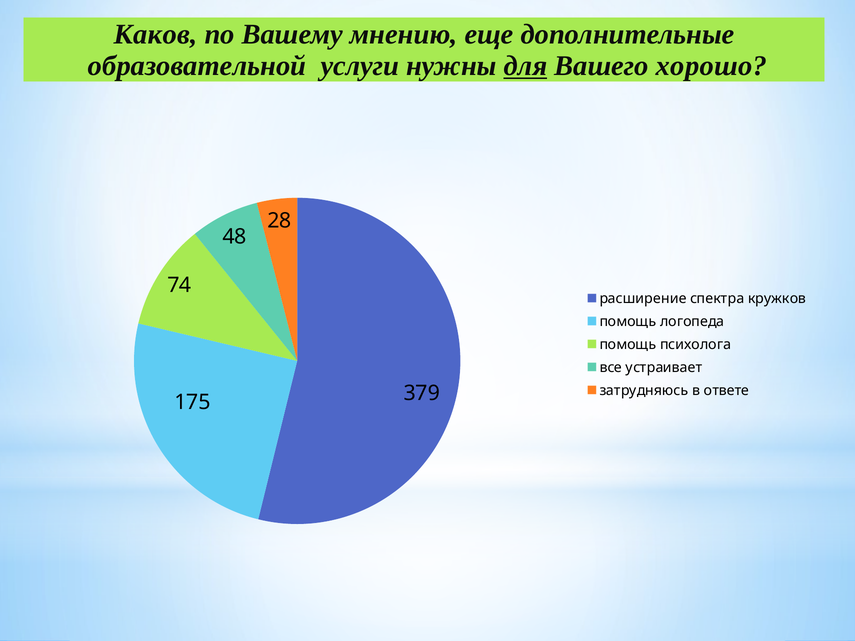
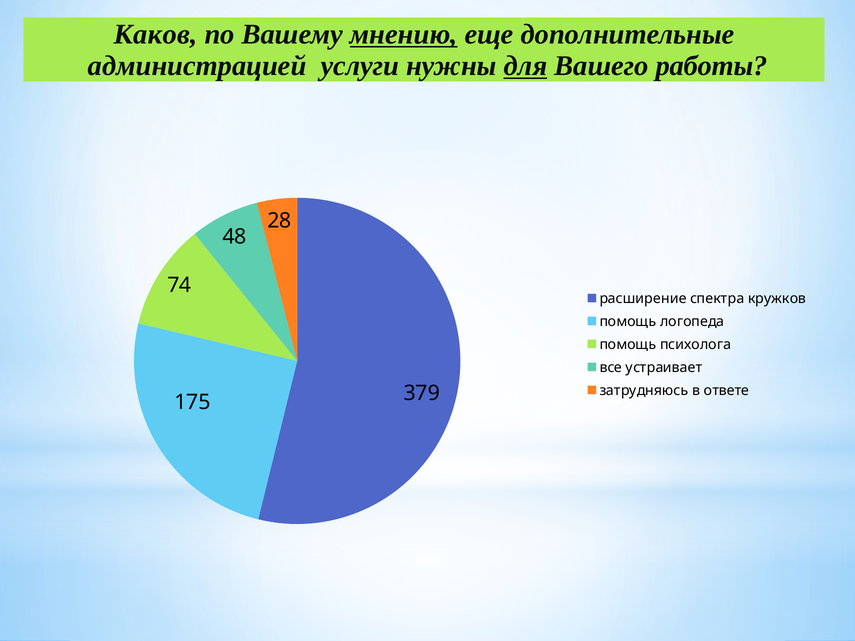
мнению underline: none -> present
образовательной: образовательной -> администрацией
хорошо: хорошо -> работы
